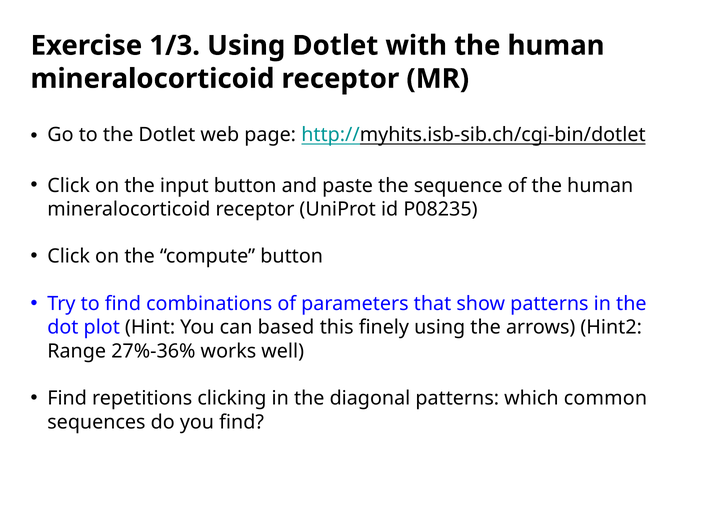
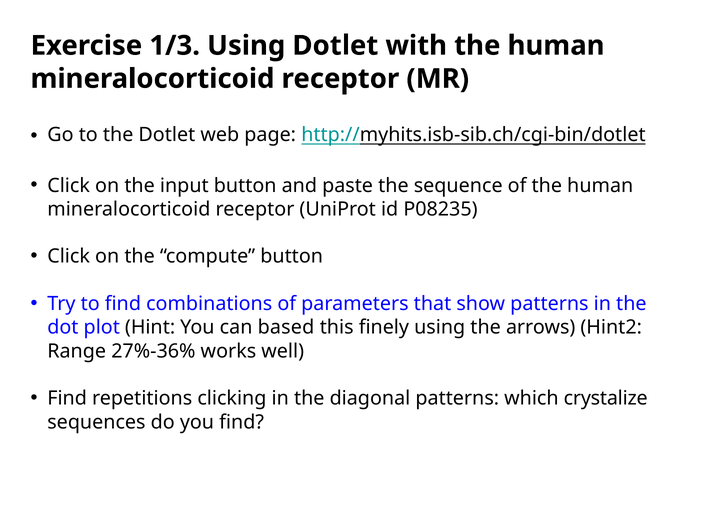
common: common -> crystalize
